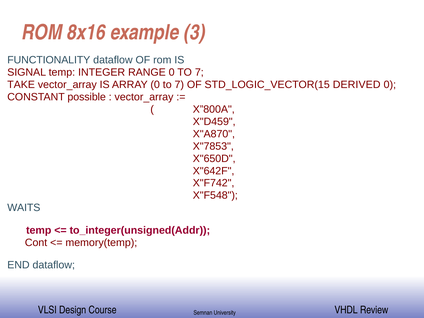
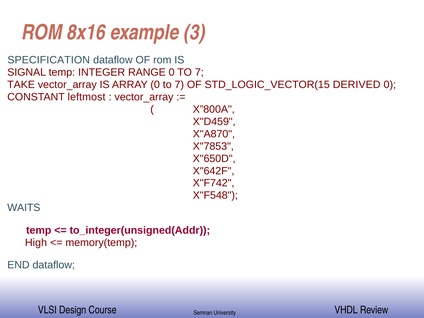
FUNCTIONALITY: FUNCTIONALITY -> SPECIFICATION
possible: possible -> leftmost
Cont: Cont -> High
